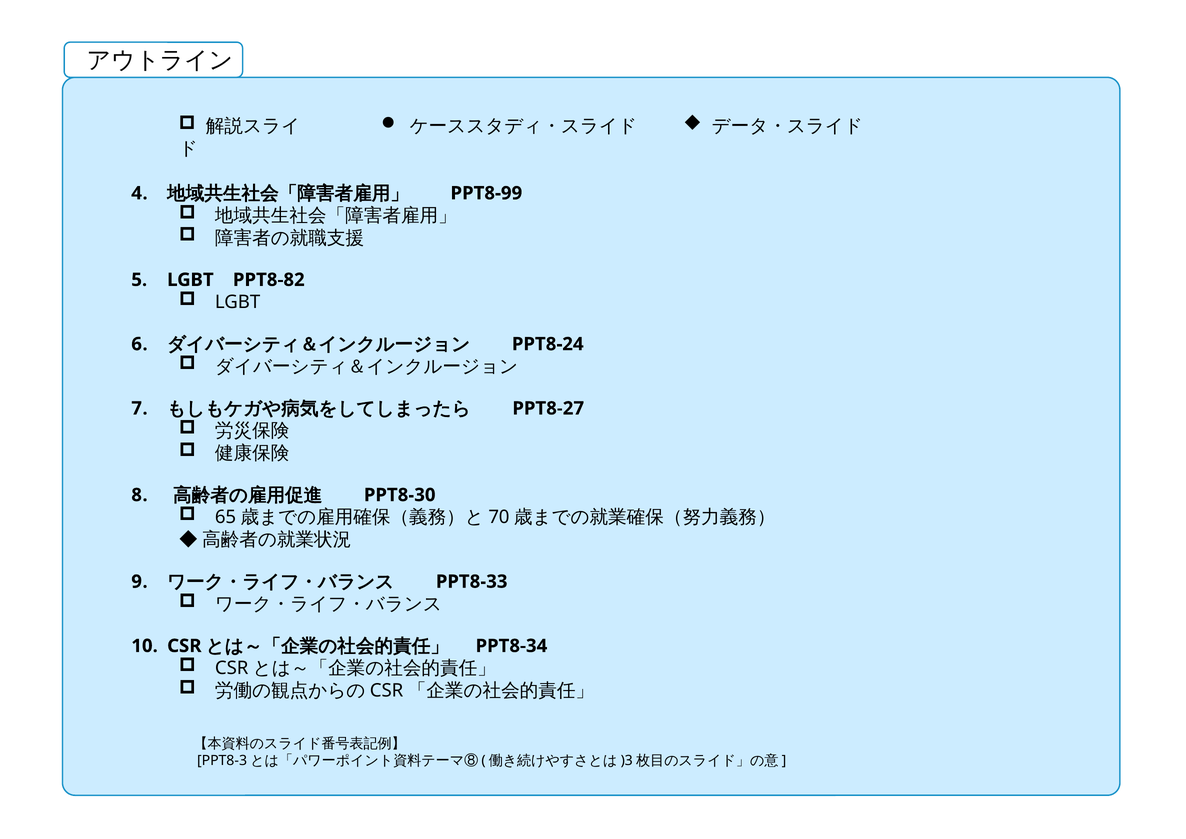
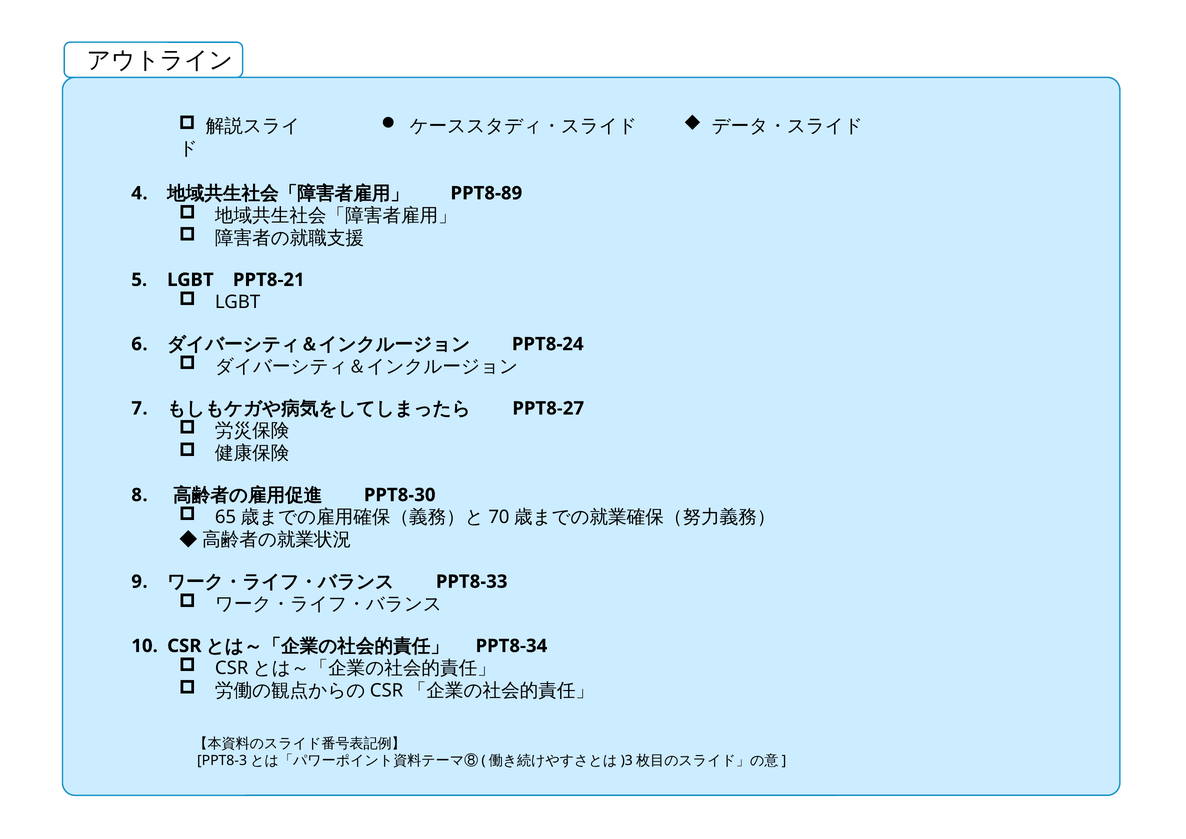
PPT8-99: PPT8-99 -> PPT8-89
PPT8-82: PPT8-82 -> PPT8-21
